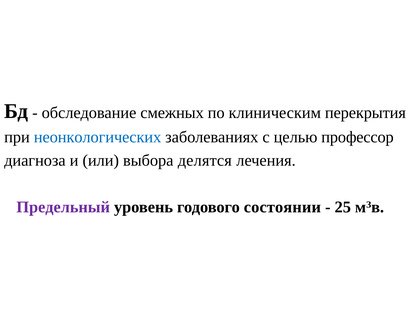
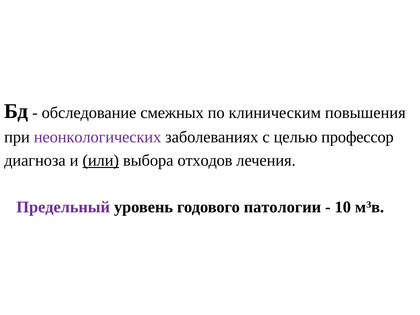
перекрытия: перекрытия -> повышения
неонкологических colour: blue -> purple
или underline: none -> present
делятся: делятся -> отходов
состоянии: состоянии -> патологии
25: 25 -> 10
